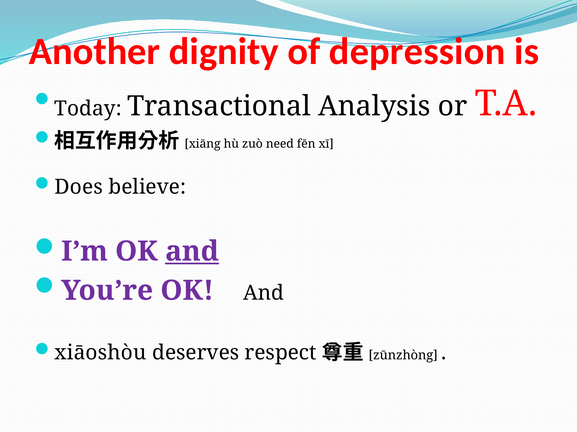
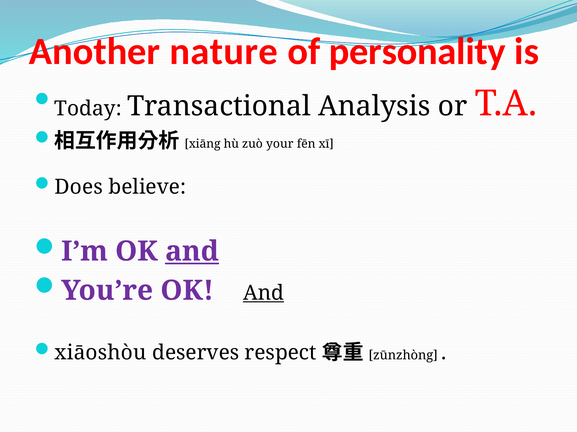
dignity: dignity -> nature
depression: depression -> personality
need: need -> your
And at (264, 293) underline: none -> present
